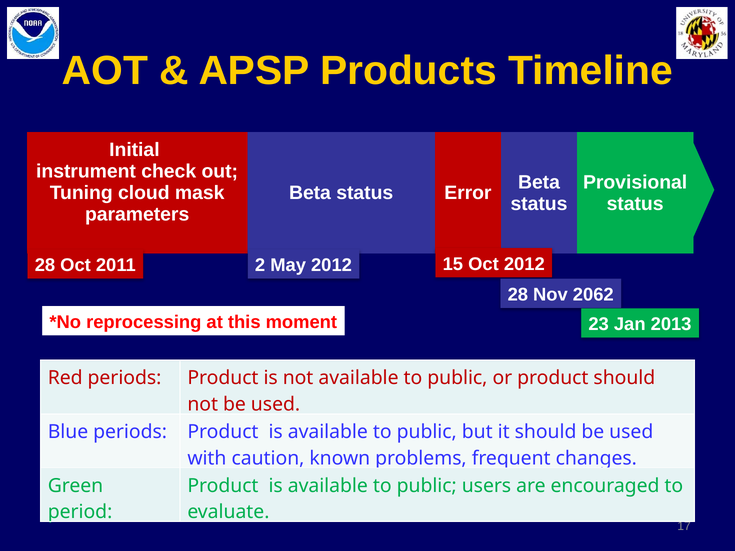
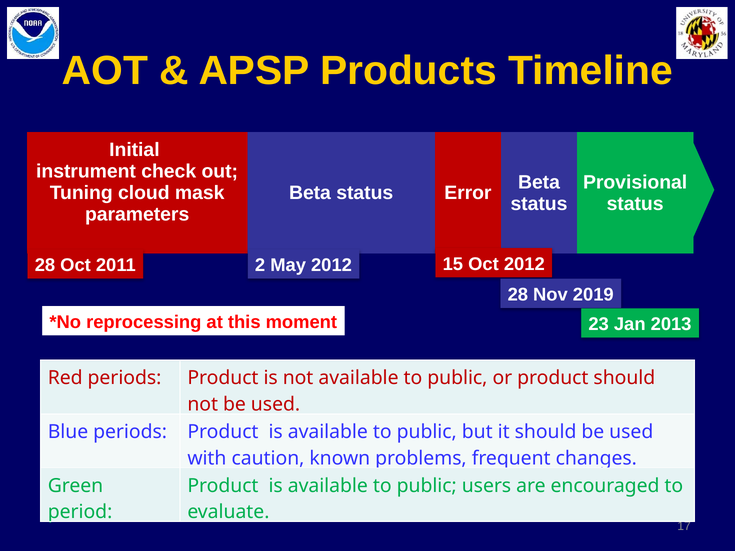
2062: 2062 -> 2019
